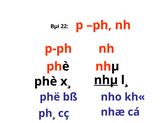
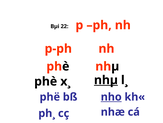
nho underline: none -> present
